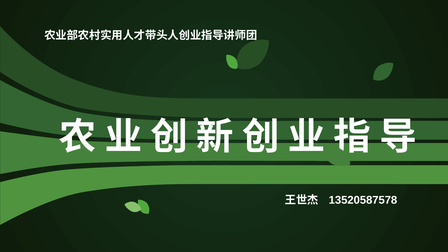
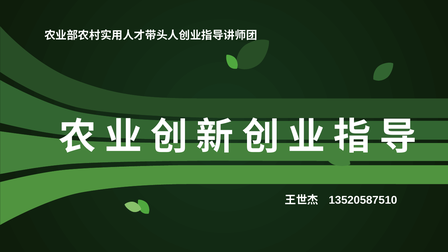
13520587578: 13520587578 -> 13520587510
